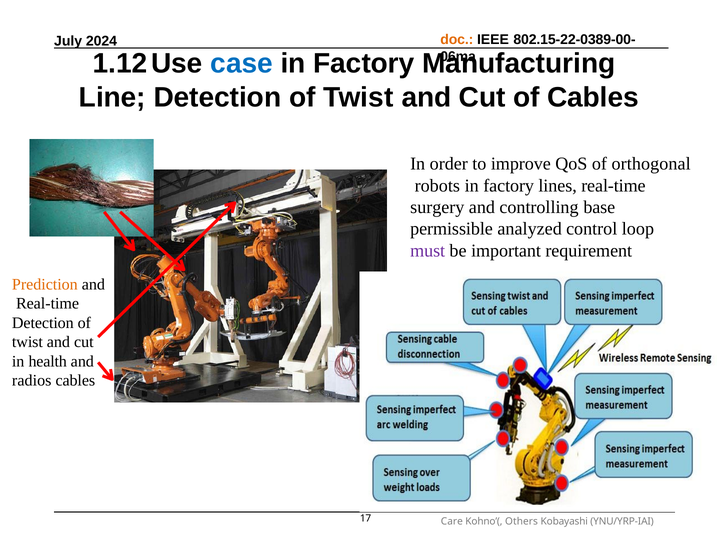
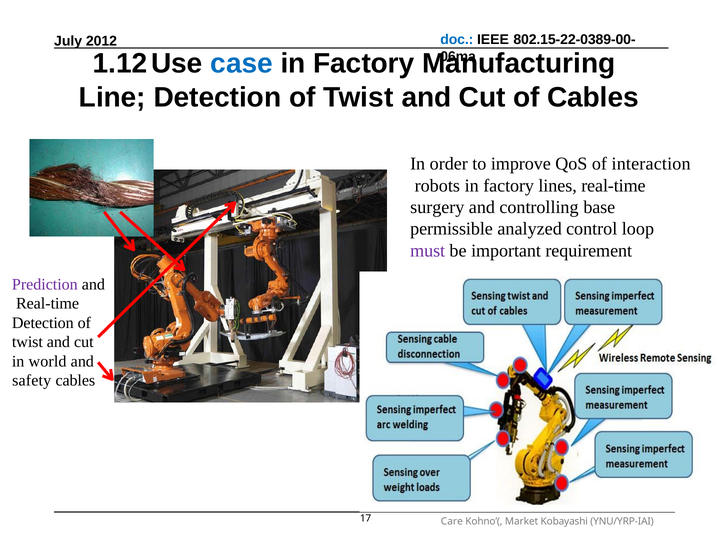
doc colour: orange -> blue
2024: 2024 -> 2012
orthogonal: orthogonal -> interaction
Prediction colour: orange -> purple
health: health -> world
radios: radios -> safety
Others: Others -> Market
